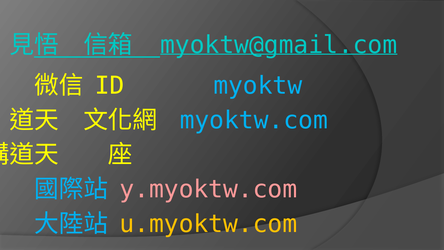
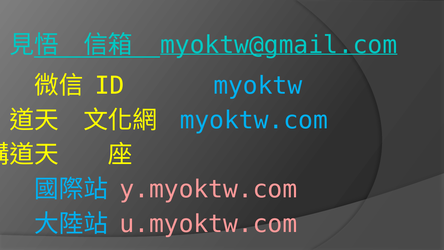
u.myoktw.com colour: yellow -> pink
